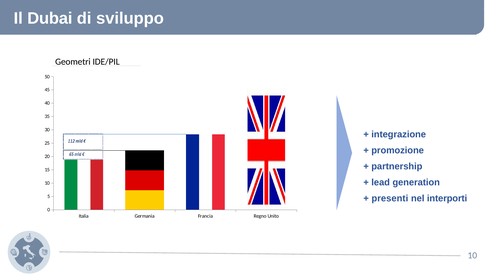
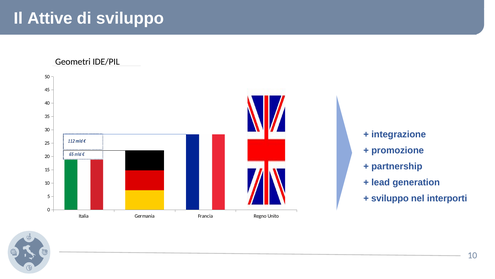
Dubai: Dubai -> Attive
presenti at (390, 198): presenti -> sviluppo
